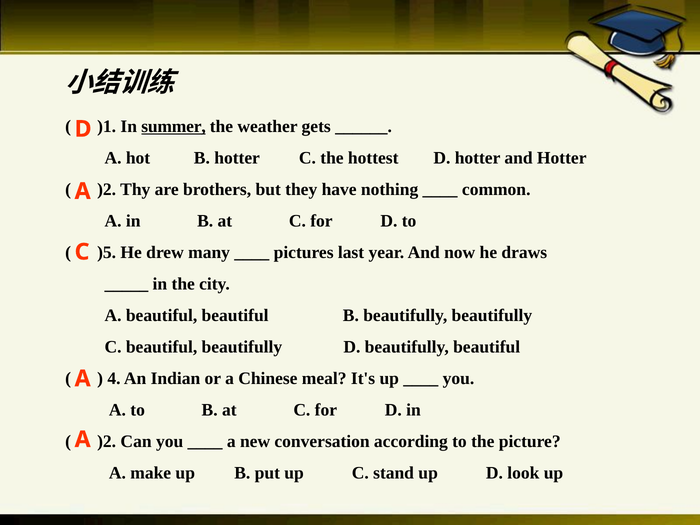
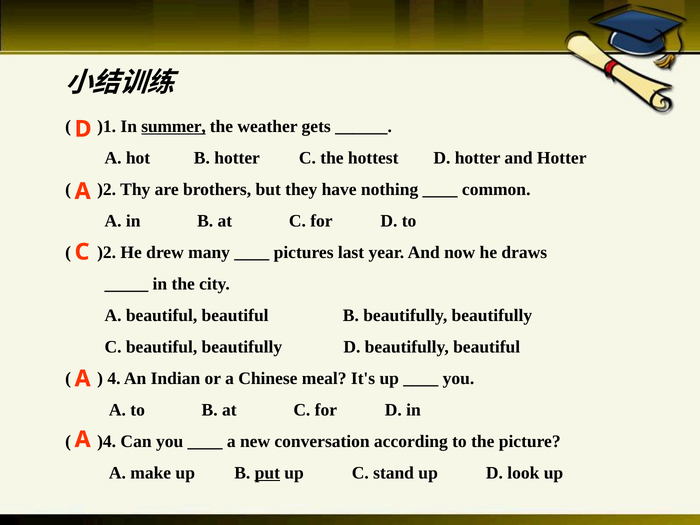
)5 at (107, 252): )5 -> )2
)2 at (107, 441): )2 -> )4
put underline: none -> present
